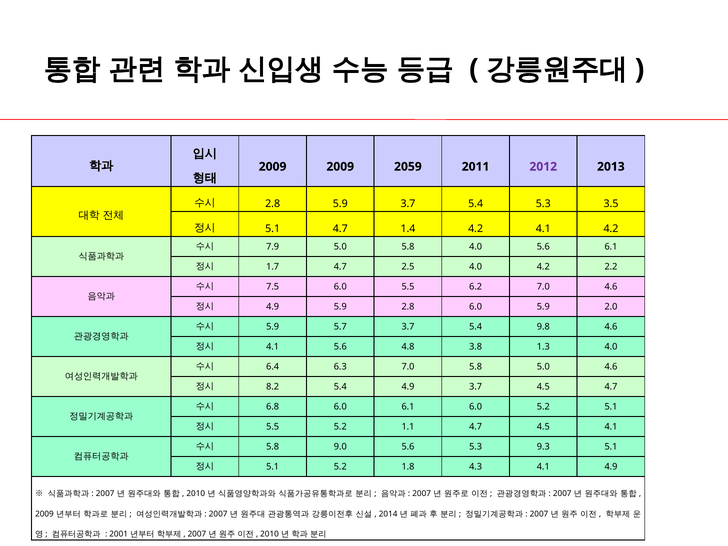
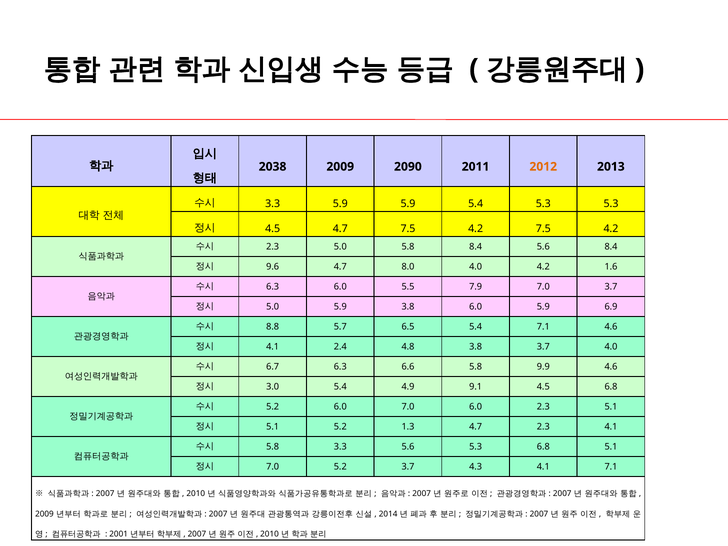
2009 at (273, 167): 2009 -> 2038
2059: 2059 -> 2090
2012 colour: purple -> orange
2.8 at (273, 204): 2.8 -> 3.3
5.9 3.7: 3.7 -> 5.9
5.3 3.5: 3.5 -> 5.3
5.1 at (273, 229): 5.1 -> 4.5
4.7 1.4: 1.4 -> 7.5
4.2 4.1: 4.1 -> 7.5
7.9 at (273, 247): 7.9 -> 2.3
5.8 4.0: 4.0 -> 8.4
5.6 6.1: 6.1 -> 8.4
1.7: 1.7 -> 9.6
2.5: 2.5 -> 8.0
2.2: 2.2 -> 1.6
7.5 at (273, 287): 7.5 -> 6.3
6.2: 6.2 -> 7.9
7.0 4.6: 4.6 -> 3.7
4.9 at (273, 307): 4.9 -> 5.0
5.9 2.8: 2.8 -> 3.8
2.0: 2.0 -> 6.9
5.9 at (273, 327): 5.9 -> 8.8
5.7 3.7: 3.7 -> 6.5
5.4 9.8: 9.8 -> 7.1
4.1 5.6: 5.6 -> 2.4
3.8 1.3: 1.3 -> 3.7
6.4: 6.4 -> 6.7
6.3 7.0: 7.0 -> 6.6
5.8 5.0: 5.0 -> 9.9
8.2: 8.2 -> 3.0
4.9 3.7: 3.7 -> 9.1
4.5 4.7: 4.7 -> 6.8
6.8 at (273, 407): 6.8 -> 5.2
6.0 6.1: 6.1 -> 7.0
6.0 5.2: 5.2 -> 2.3
5.5 at (273, 427): 5.5 -> 5.1
1.1: 1.1 -> 1.3
4.7 4.5: 4.5 -> 2.3
5.8 9.0: 9.0 -> 3.3
5.3 9.3: 9.3 -> 6.8
5.1 at (273, 467): 5.1 -> 7.0
5.2 1.8: 1.8 -> 3.7
4.1 4.9: 4.9 -> 7.1
